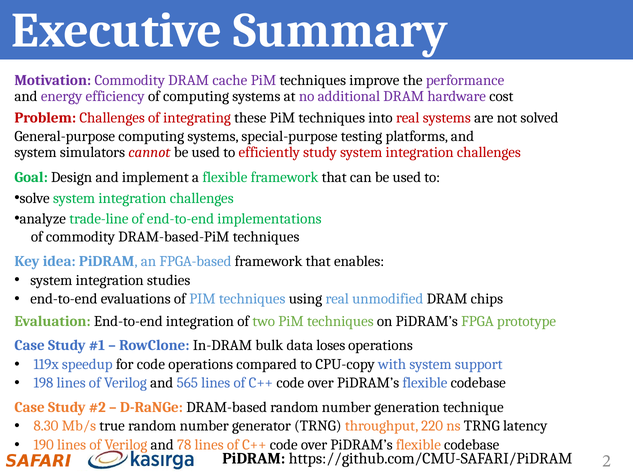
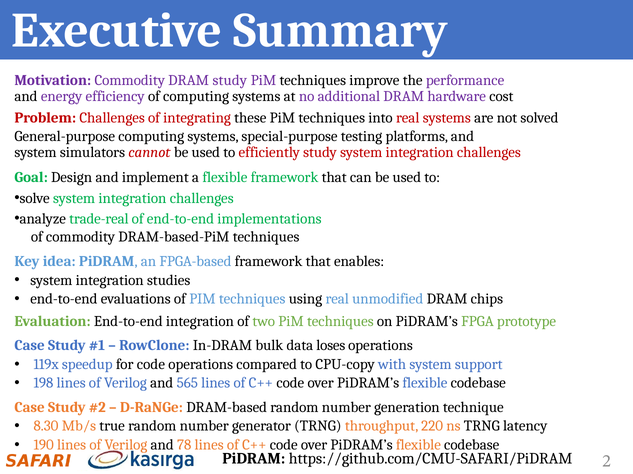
DRAM cache: cache -> study
trade-line: trade-line -> trade-real
